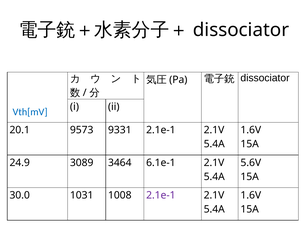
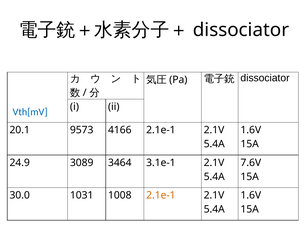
9331: 9331 -> 4166
6.1e-1: 6.1e-1 -> 3.1e-1
5.6V: 5.6V -> 7.6V
2.1e-1 at (161, 195) colour: purple -> orange
